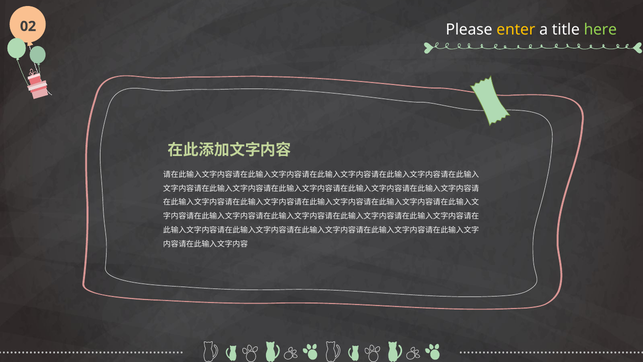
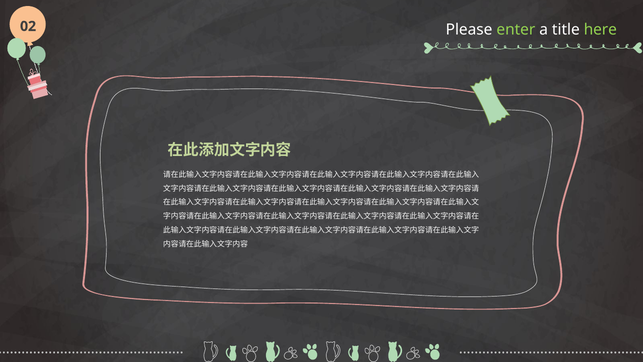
enter colour: yellow -> light green
